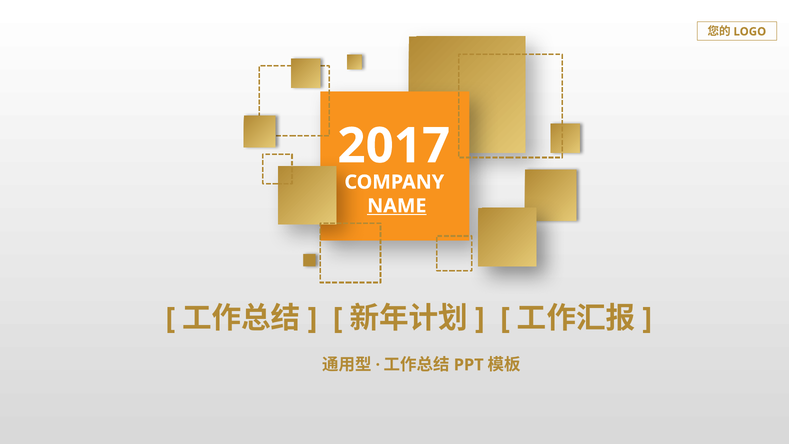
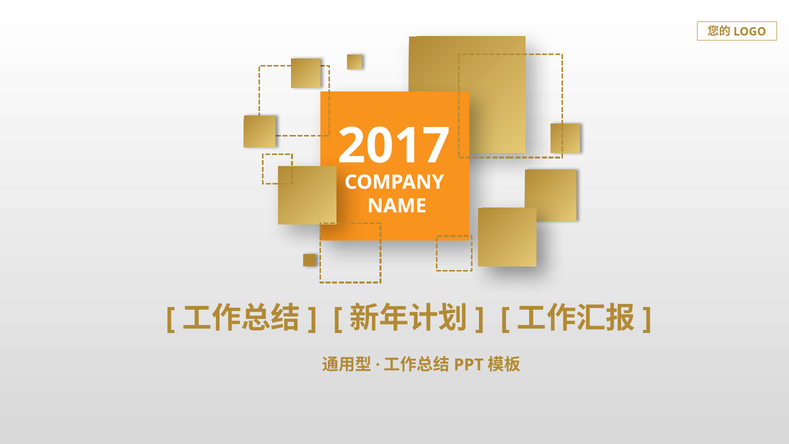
NAME underline: present -> none
